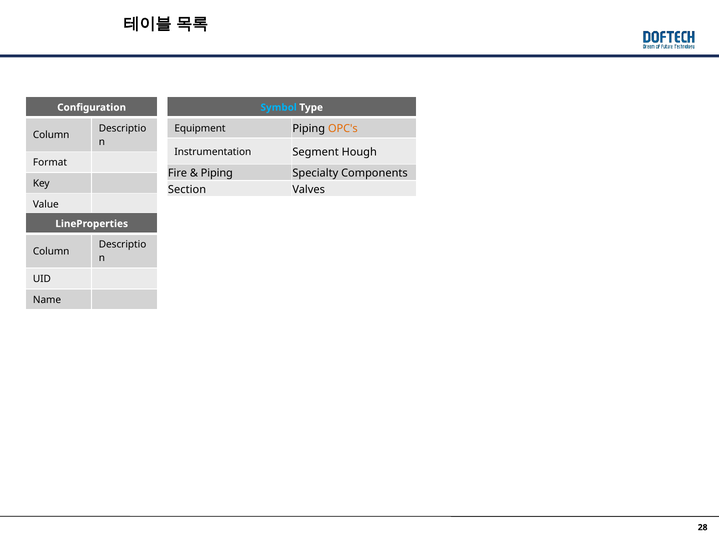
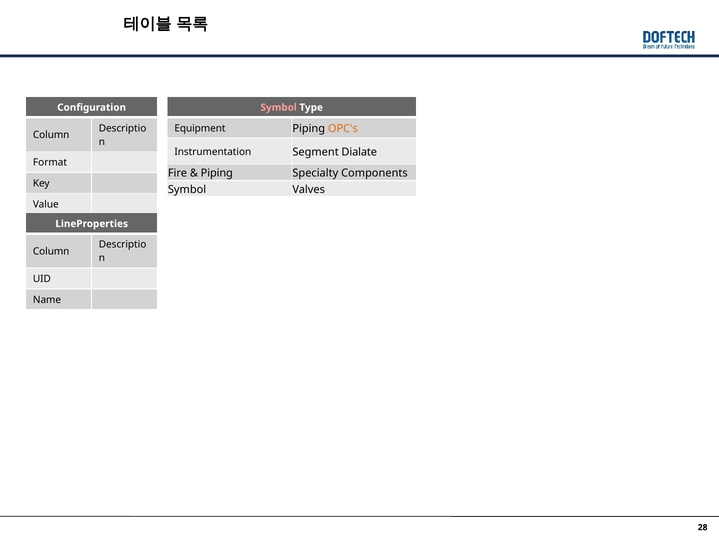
Symbol at (279, 107) colour: light blue -> pink
Hough: Hough -> Dialate
Section at (187, 190): Section -> Symbol
